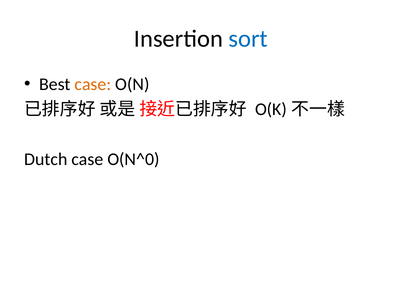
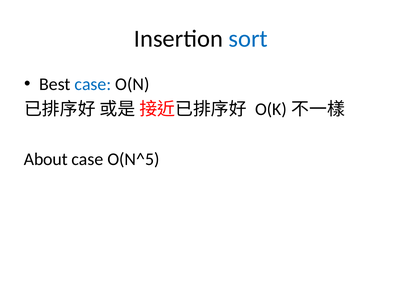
case at (93, 84) colour: orange -> blue
Dutch: Dutch -> About
O(N^0: O(N^0 -> O(N^5
